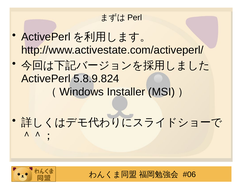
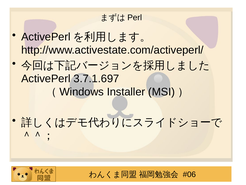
5.8.9.824: 5.8.9.824 -> 3.7.1.697
